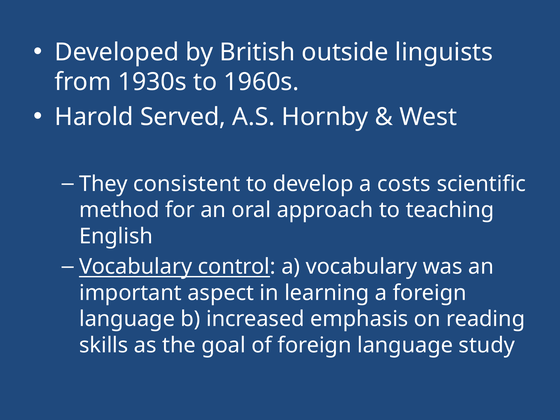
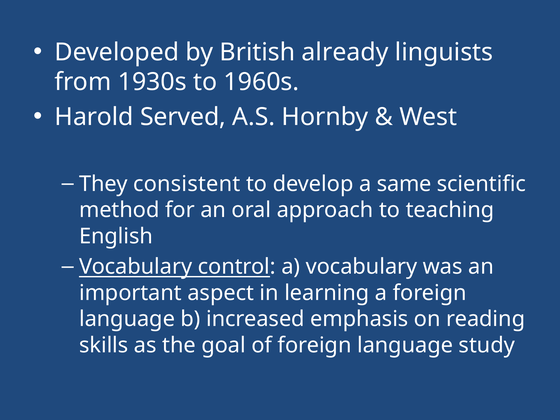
outside: outside -> already
costs: costs -> same
